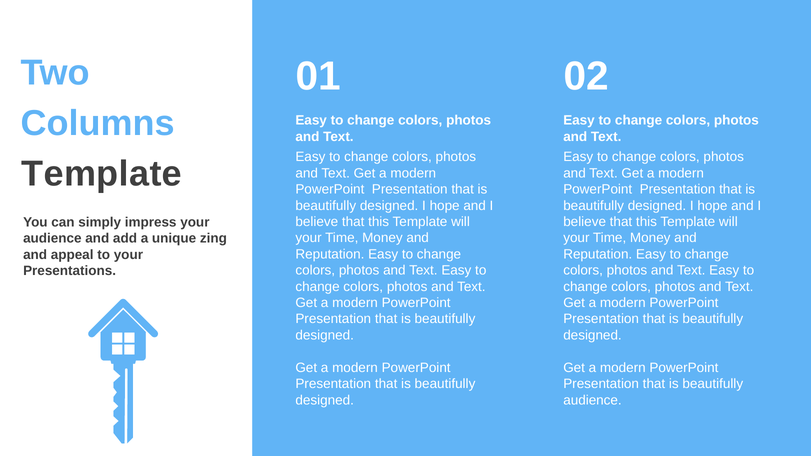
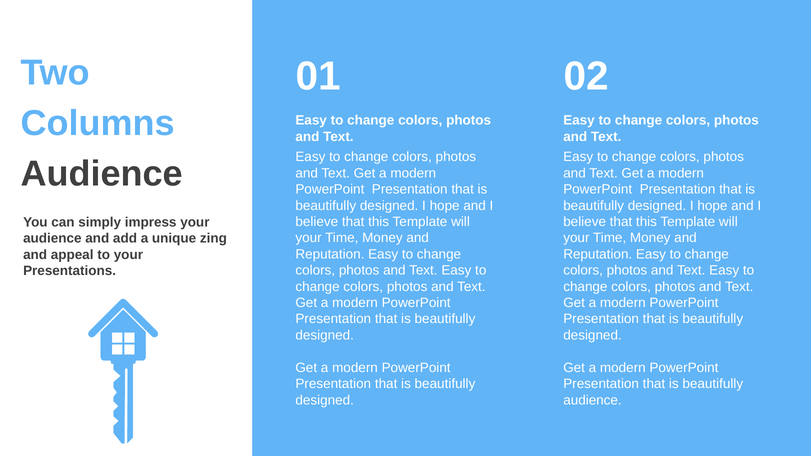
Template at (102, 174): Template -> Audience
